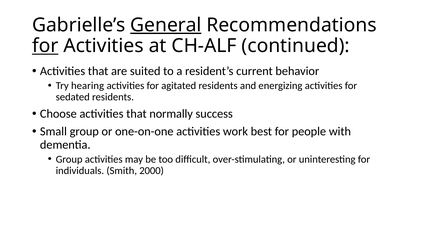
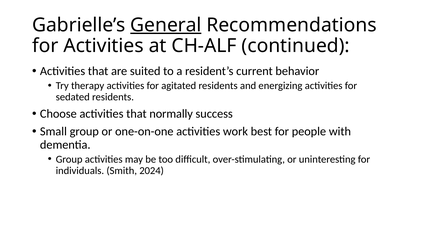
for at (45, 46) underline: present -> none
hearing: hearing -> therapy
2000: 2000 -> 2024
